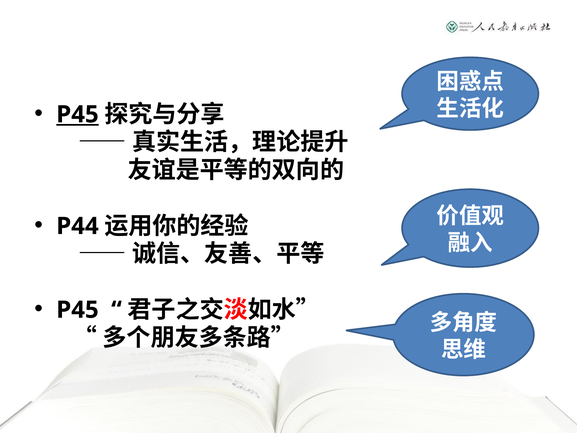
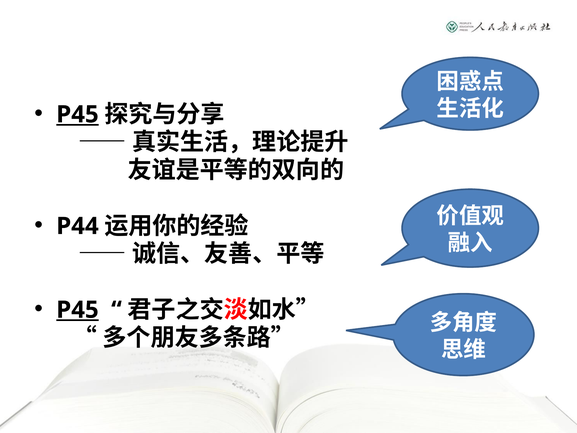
P45 at (77, 310) underline: none -> present
